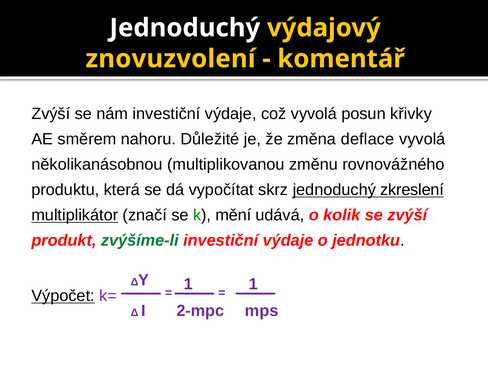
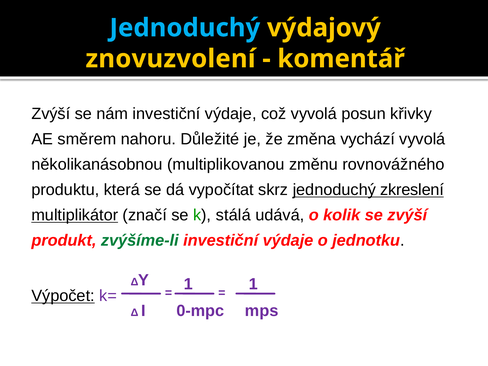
Jednoduchý at (185, 28) colour: white -> light blue
deflace: deflace -> vychází
mění: mění -> stálá
2-mpc: 2-mpc -> 0-mpc
